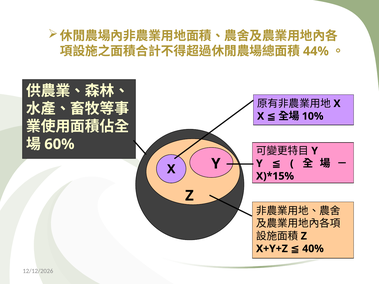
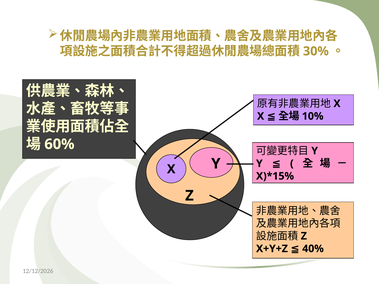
44%: 44% -> 30%
